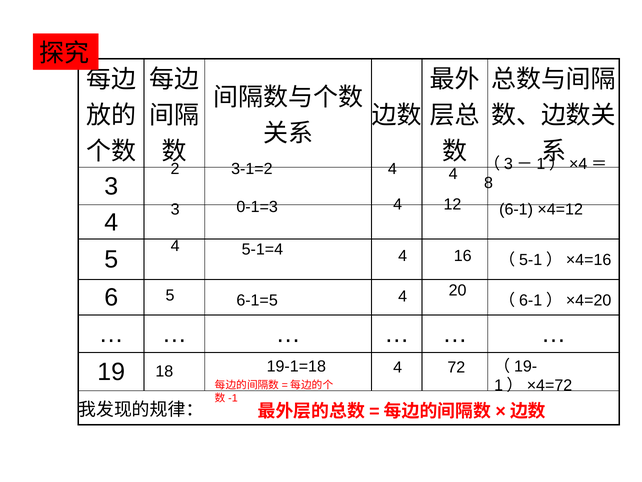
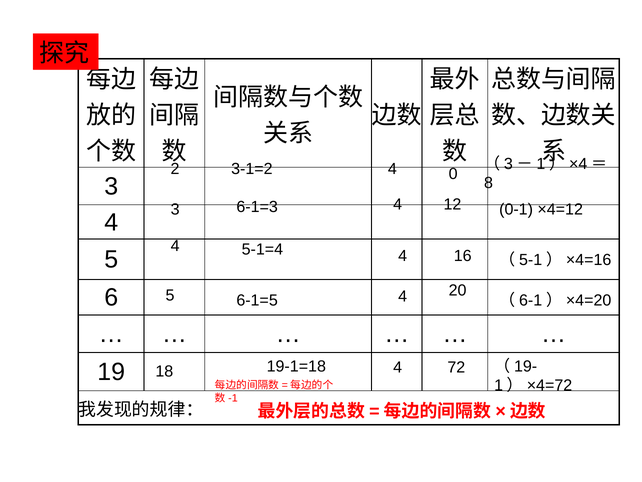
4 4: 4 -> 0
0-1=3: 0-1=3 -> 6-1=3
6-1: 6-1 -> 0-1
